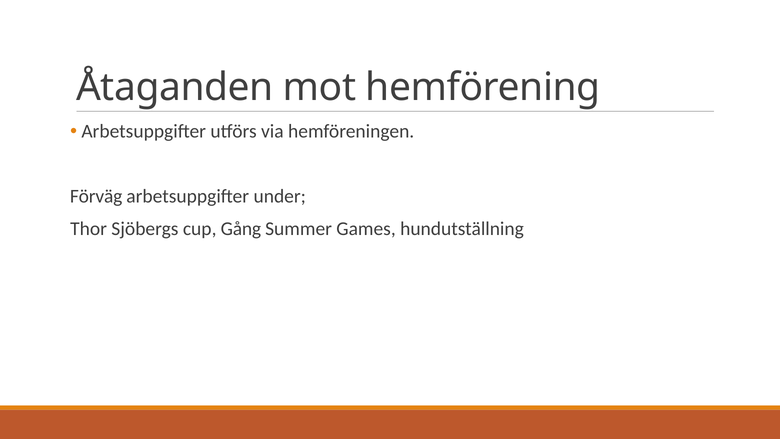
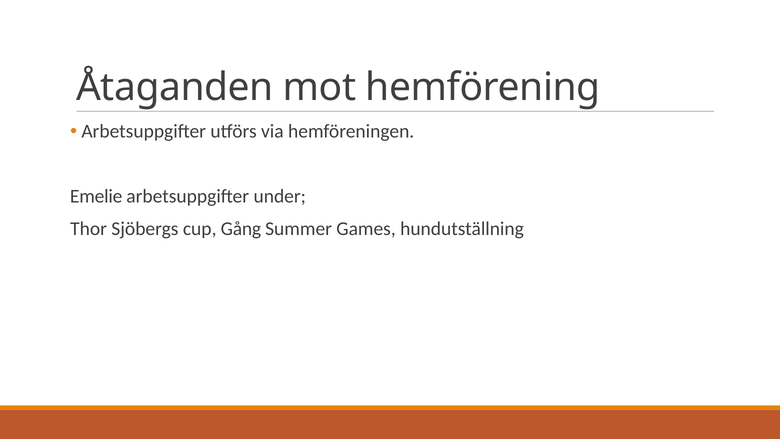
Förväg: Förväg -> Emelie
